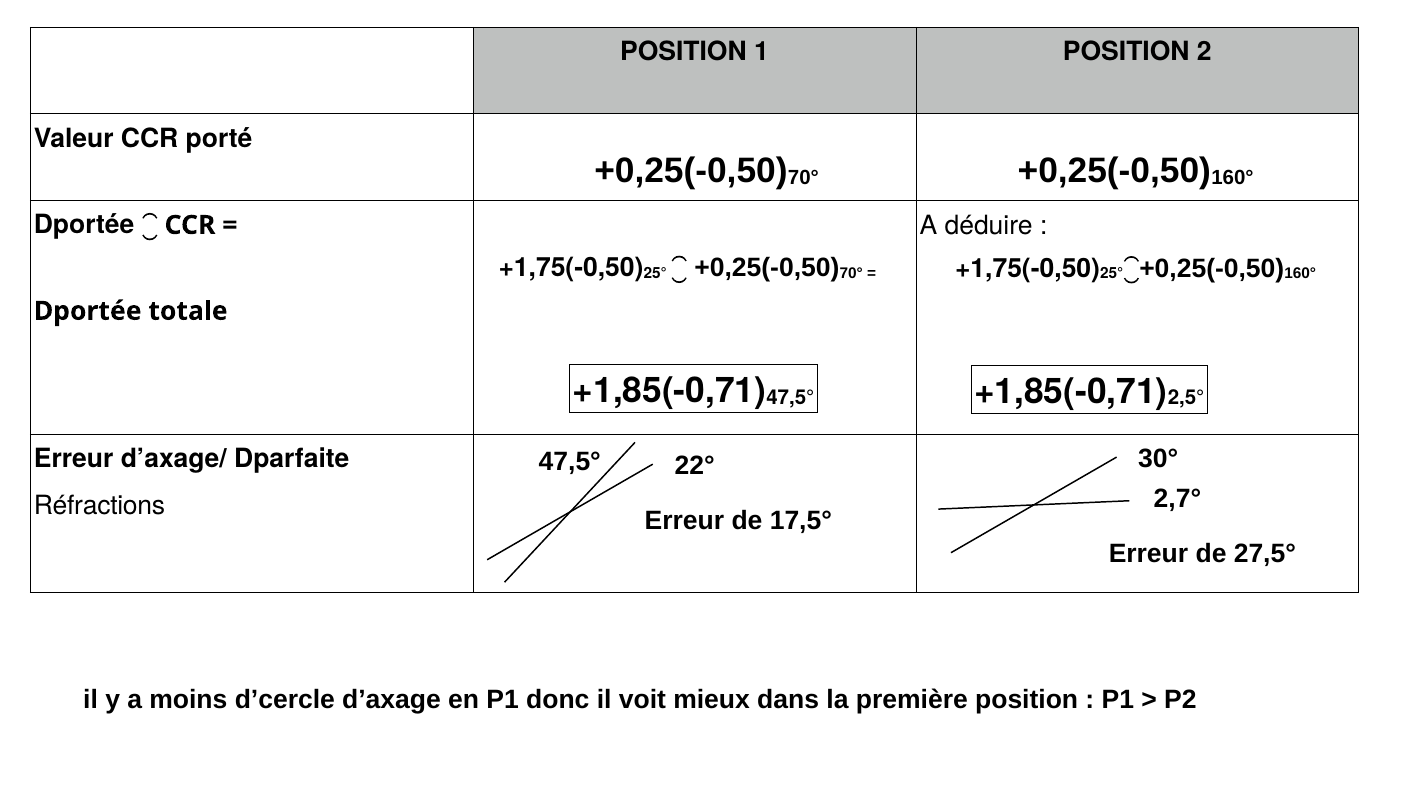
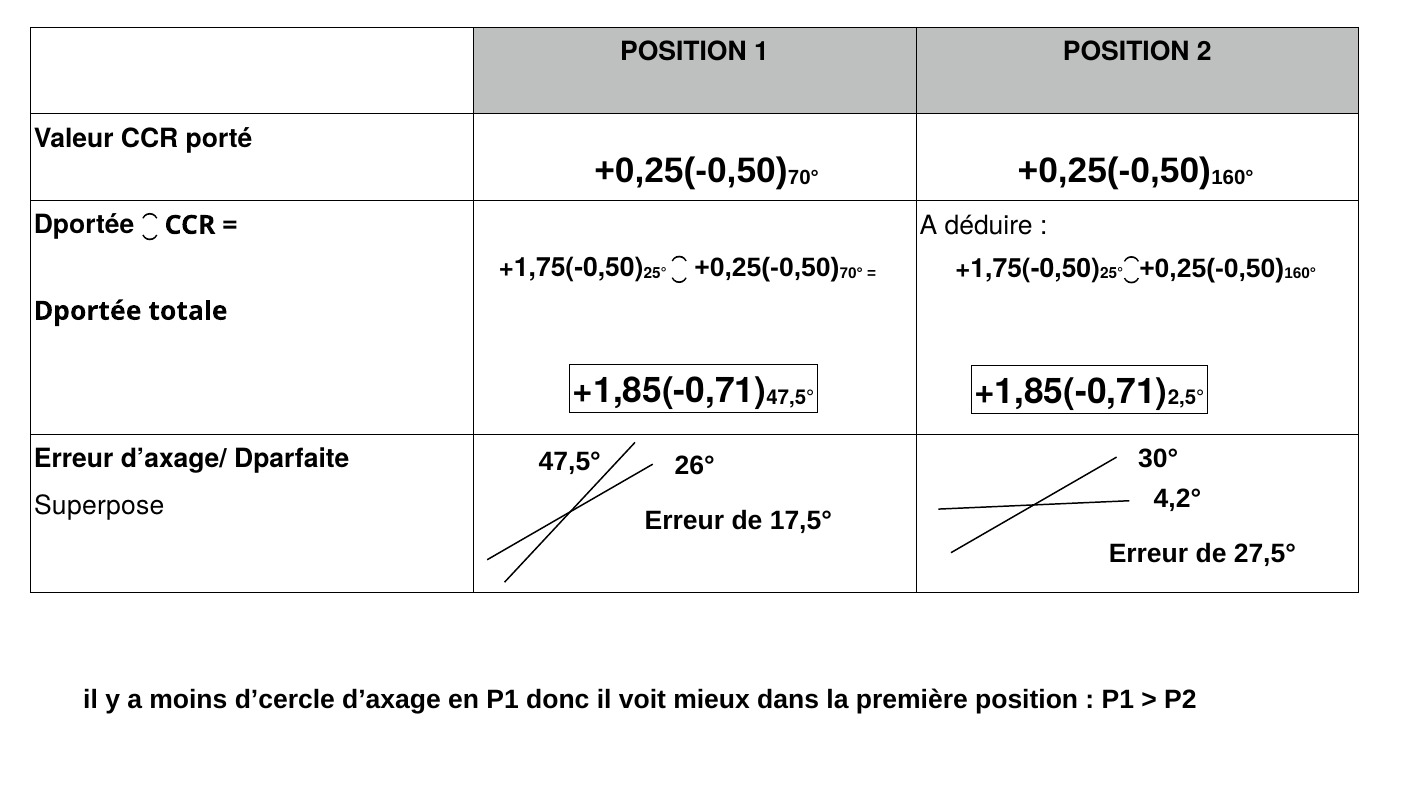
22°: 22° -> 26°
2,7°: 2,7° -> 4,2°
Réfractions: Réfractions -> Superpose
